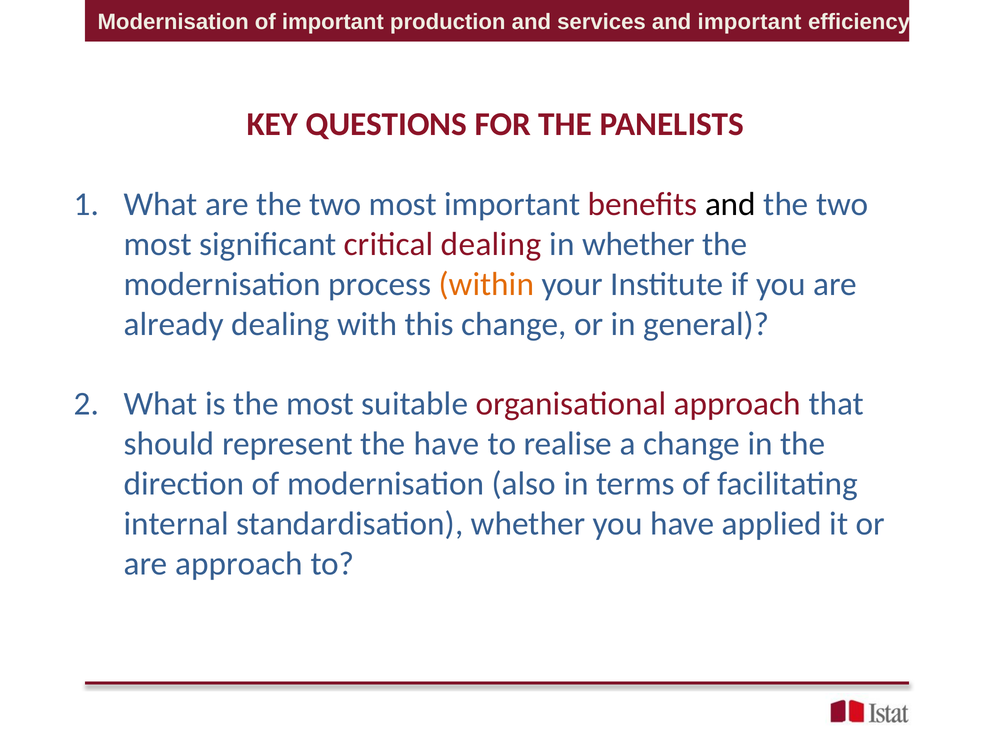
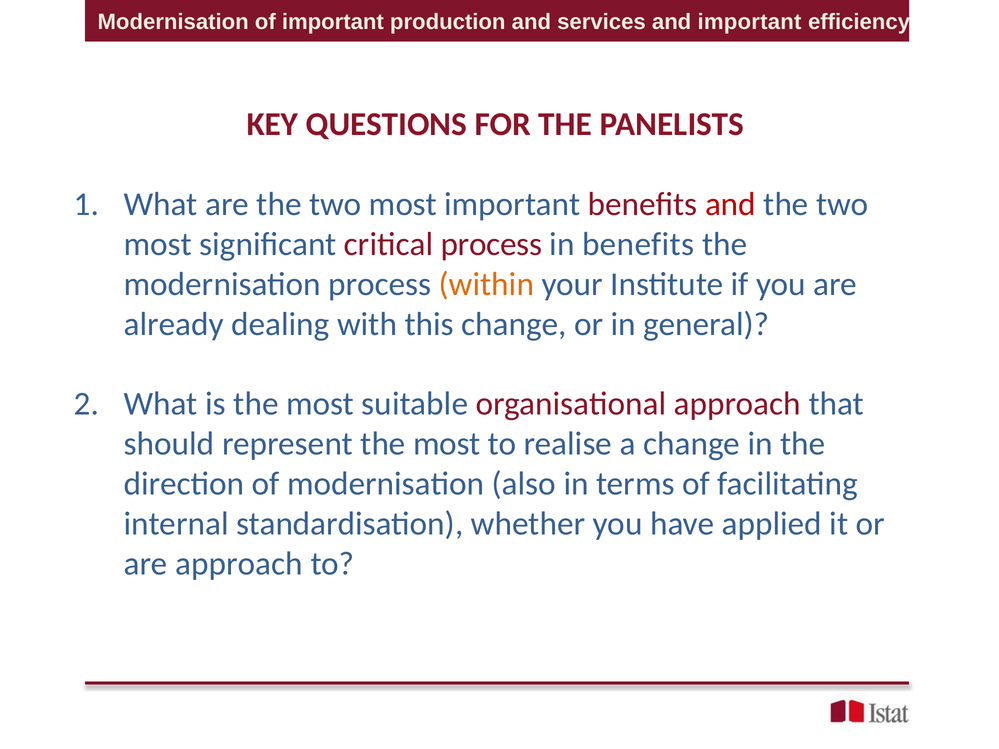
and at (730, 204) colour: black -> red
critical dealing: dealing -> process
in whether: whether -> benefits
represent the have: have -> most
